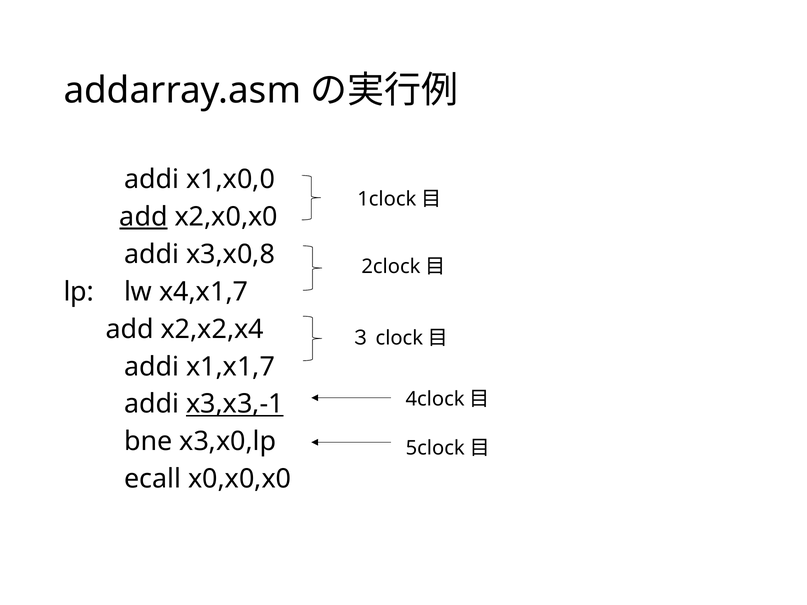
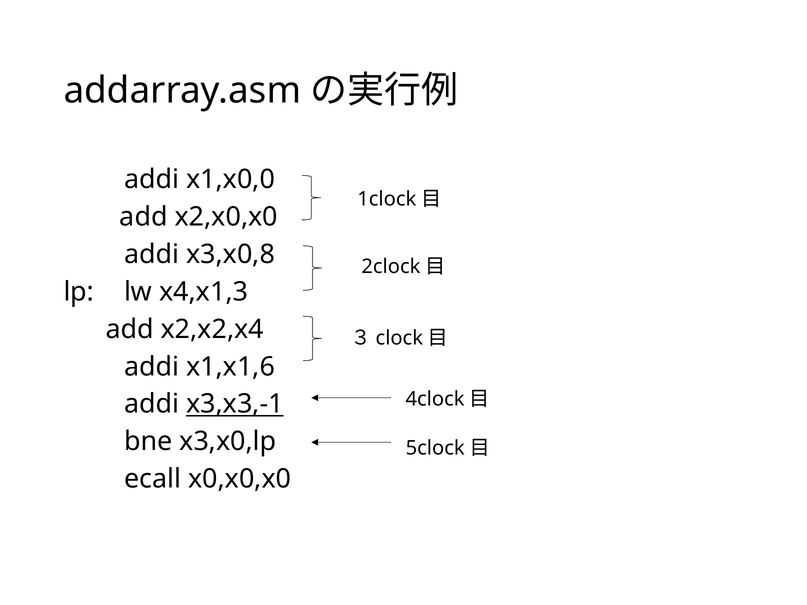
add at (144, 217) underline: present -> none
x4,x1,7: x4,x1,7 -> x4,x1,3
x1,x1,7: x1,x1,7 -> x1,x1,6
